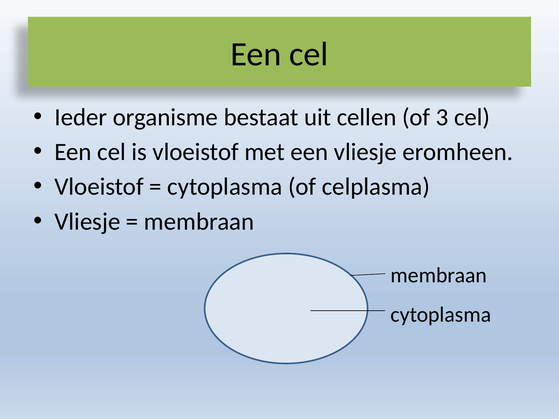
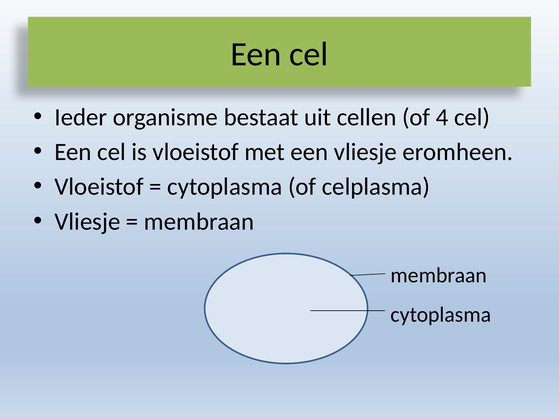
3: 3 -> 4
